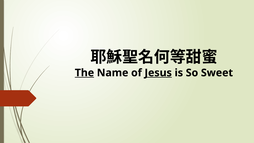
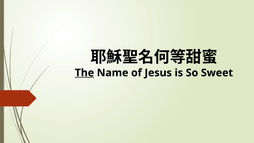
Jesus underline: present -> none
